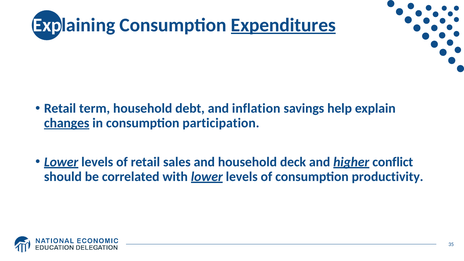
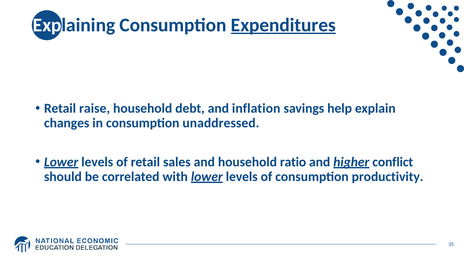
term: term -> raise
changes underline: present -> none
participation: participation -> unaddressed
deck: deck -> ratio
